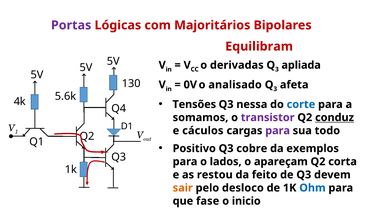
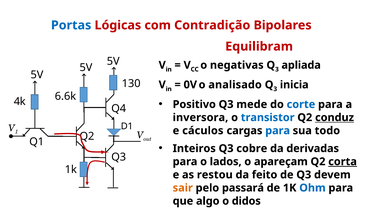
Portas colour: purple -> blue
Majoritários: Majoritários -> Contradição
derivadas: derivadas -> negativas
afeta: afeta -> inicia
5.6k: 5.6k -> 6.6k
Tensões: Tensões -> Positivo
nessa: nessa -> mede
somamos: somamos -> inversora
transistor colour: purple -> blue
para at (278, 131) colour: purple -> blue
Positivo: Positivo -> Inteiros
exemplos: exemplos -> derivadas
corta underline: none -> present
desloco: desloco -> passará
fase: fase -> algo
inicio: inicio -> didos
